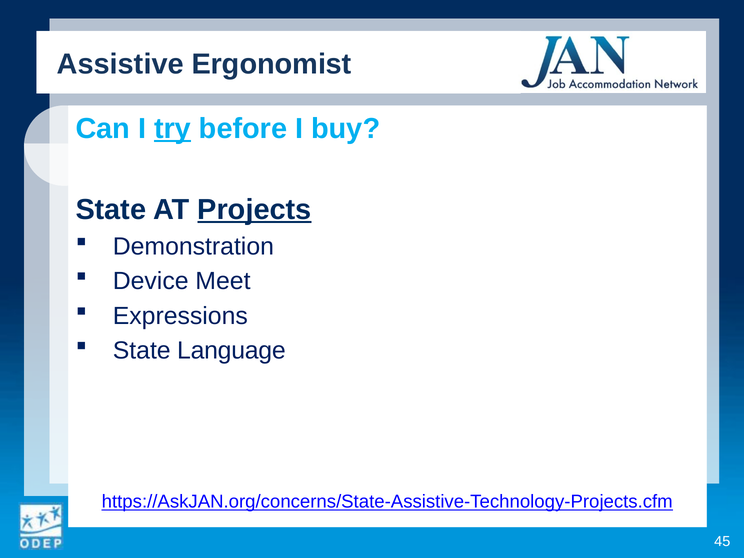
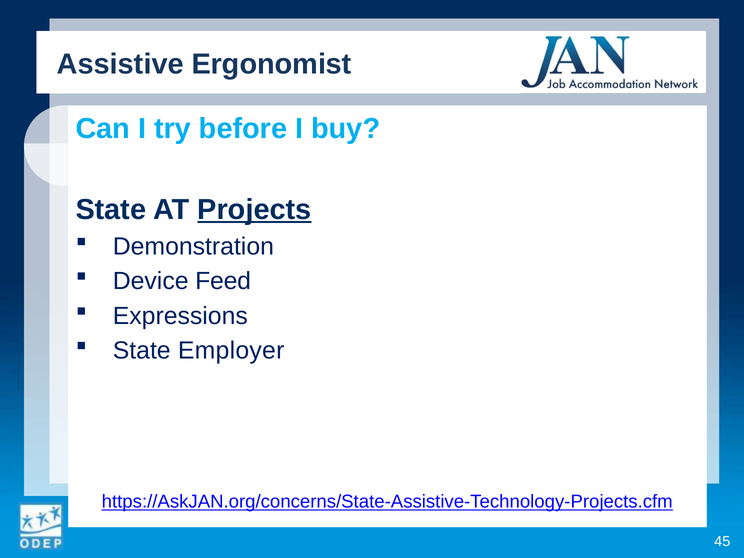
try underline: present -> none
Meet: Meet -> Feed
Language: Language -> Employer
